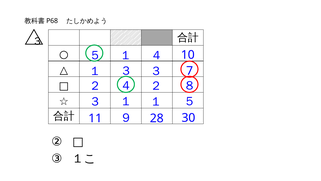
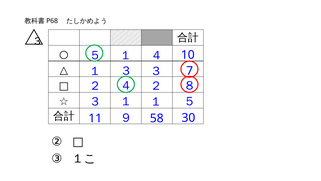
28: 28 -> 58
